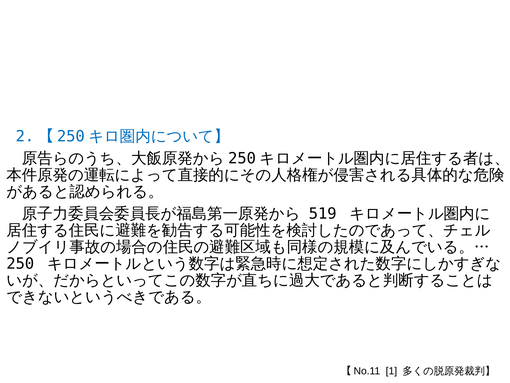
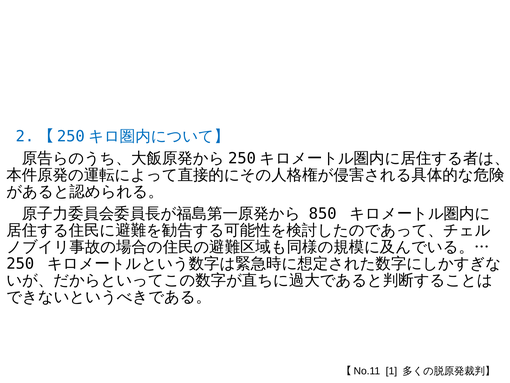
519: 519 -> 850
